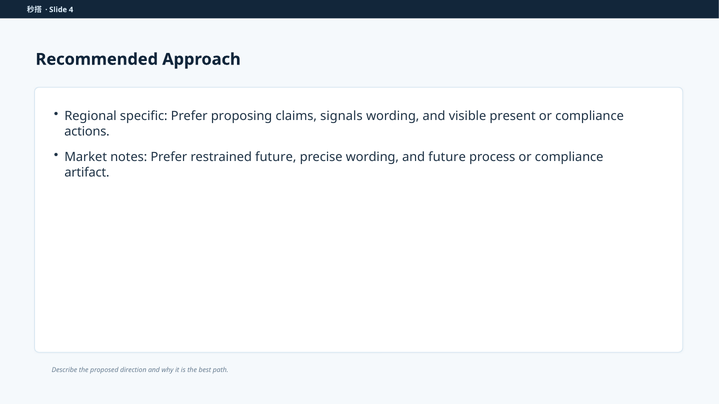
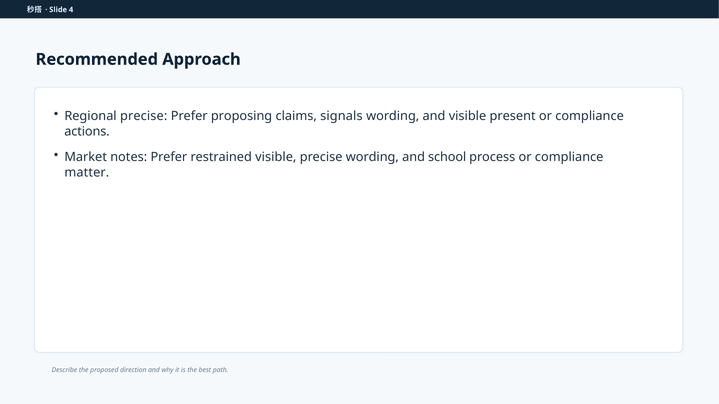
Regional specific: specific -> precise
restrained future: future -> visible
and future: future -> school
artifact: artifact -> matter
